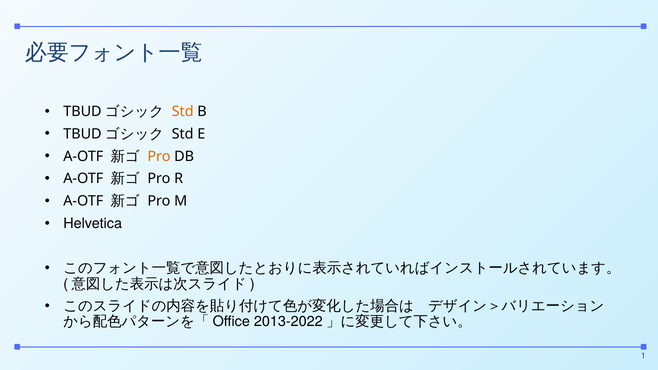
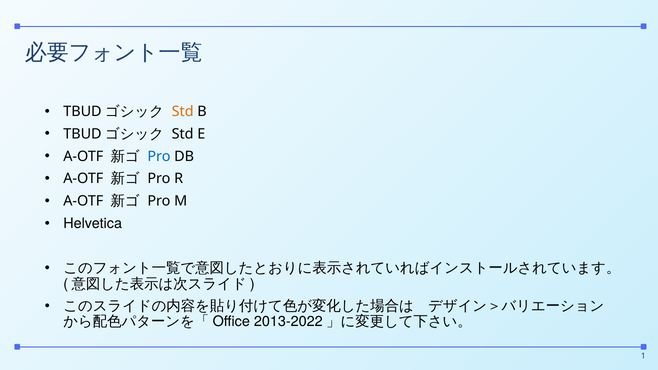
Pro at (159, 156) colour: orange -> blue
